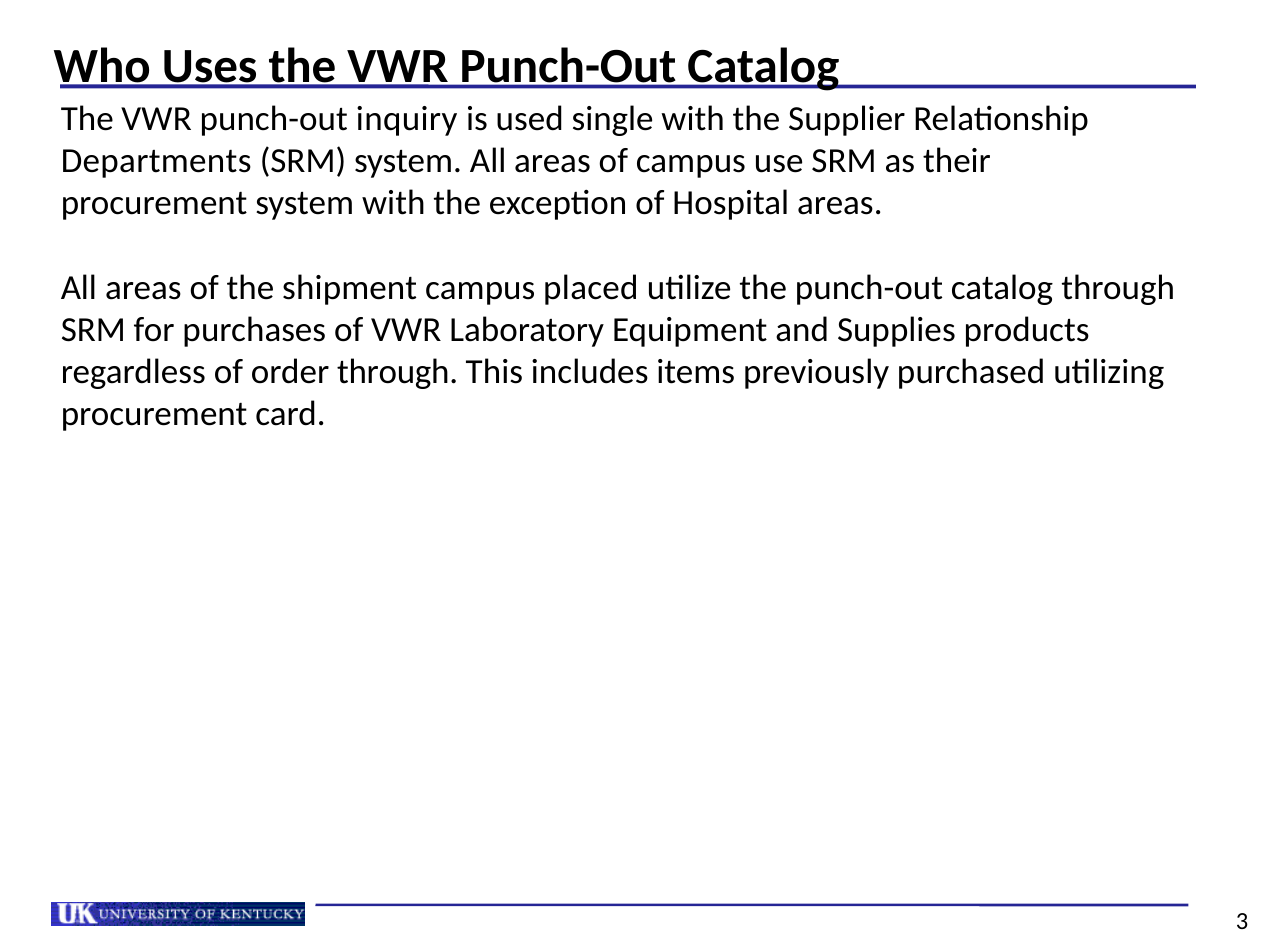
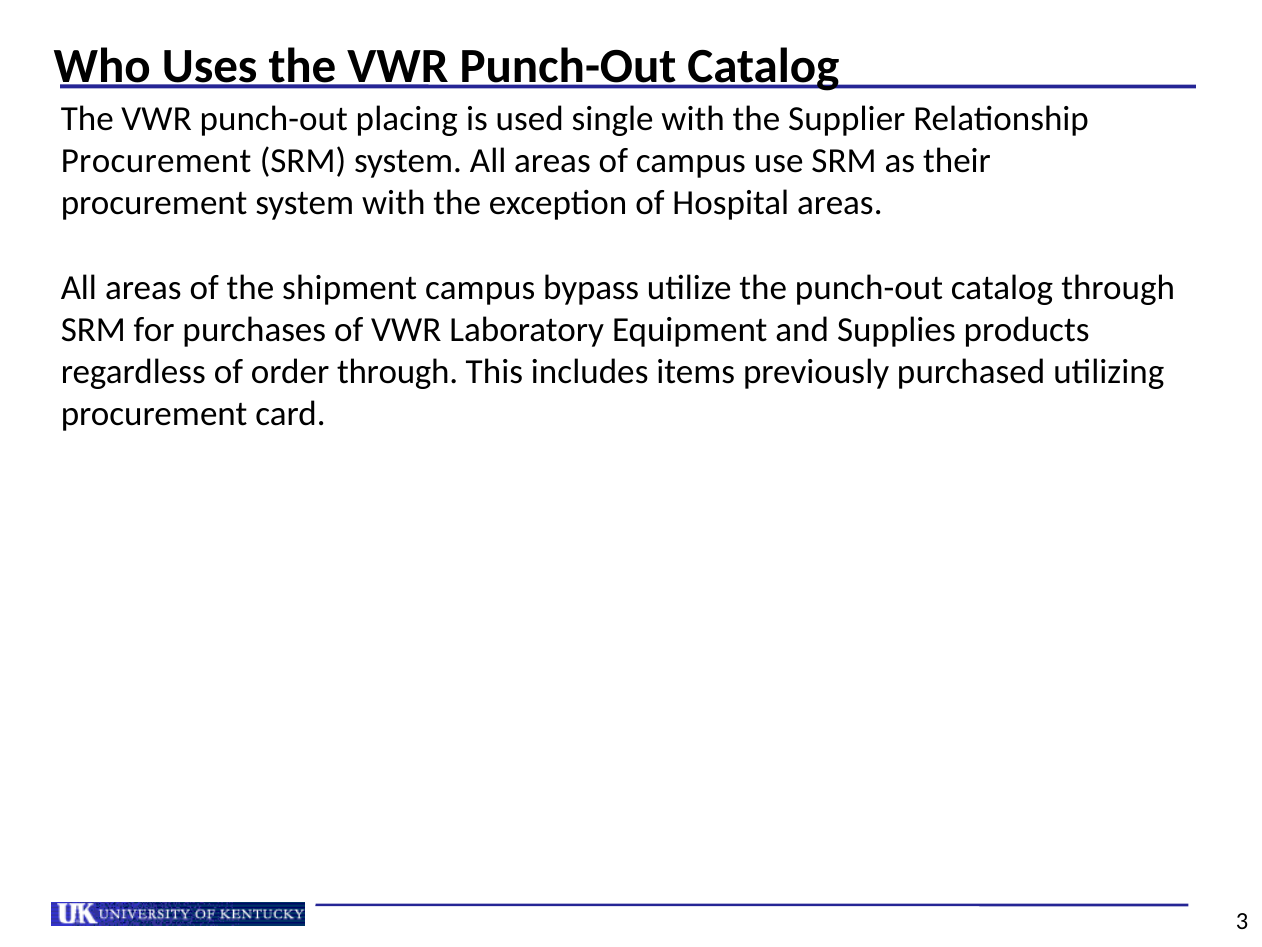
inquiry: inquiry -> placing
Departments at (156, 161): Departments -> Procurement
placed: placed -> bypass
